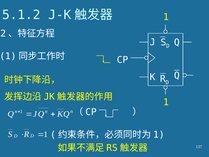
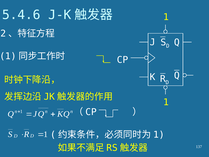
5.1.2: 5.1.2 -> 5.4.6
